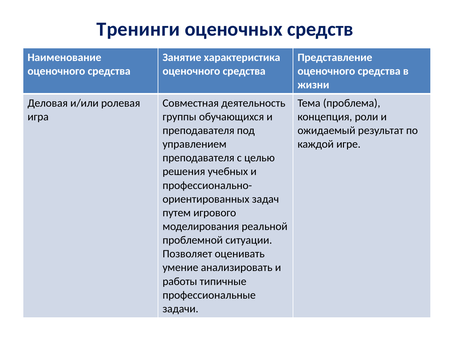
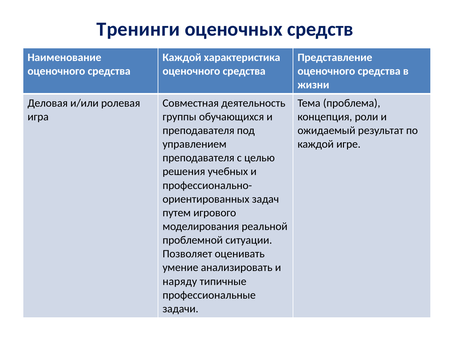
Занятие at (182, 58): Занятие -> Каждой
работы: работы -> наряду
